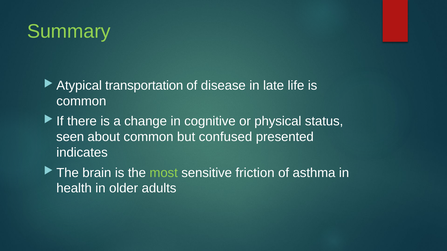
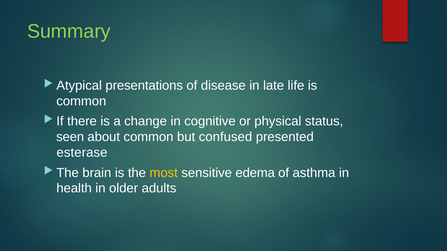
transportation: transportation -> presentations
indicates: indicates -> esterase
most colour: light green -> yellow
friction: friction -> edema
